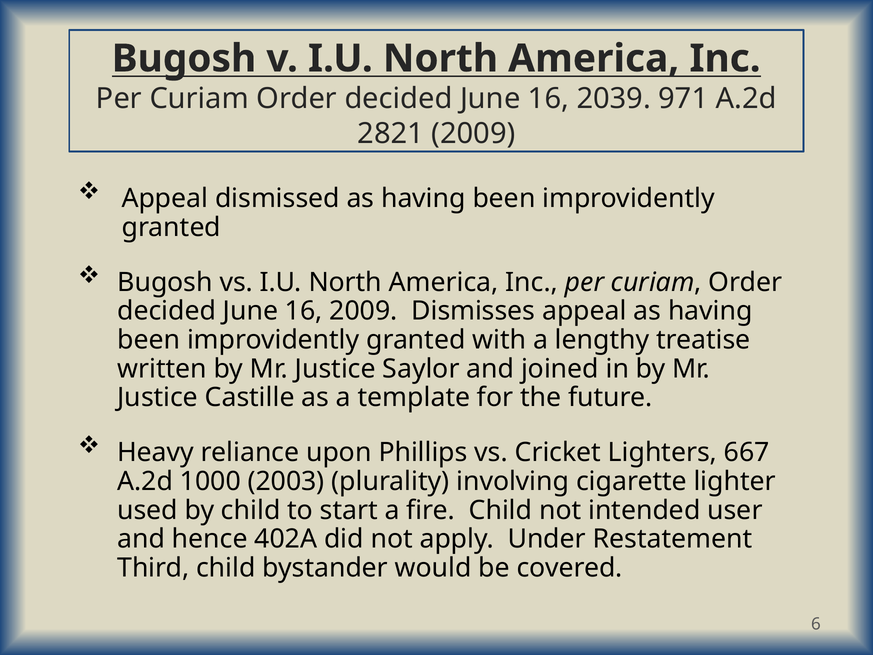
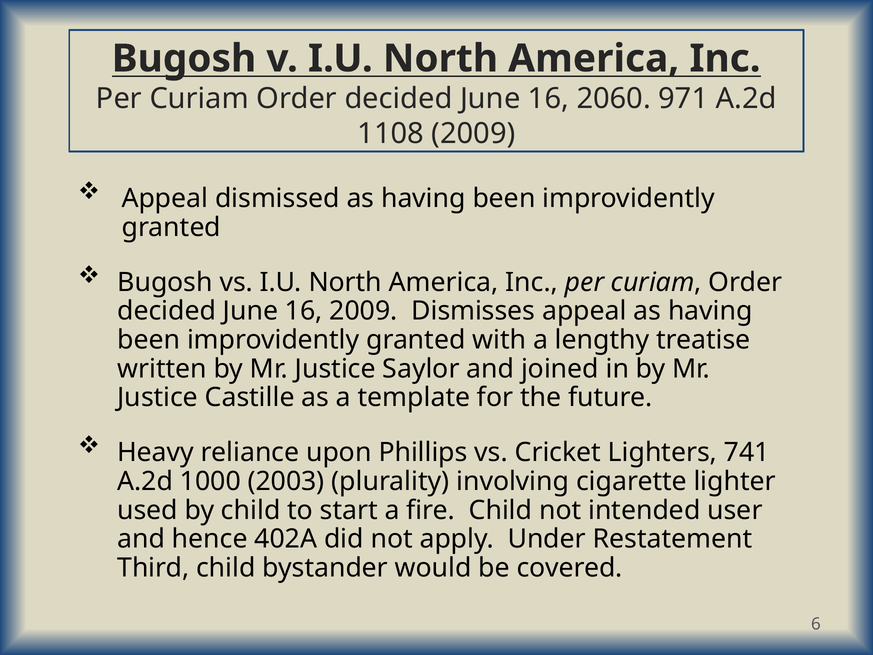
2039: 2039 -> 2060
2821: 2821 -> 1108
667: 667 -> 741
